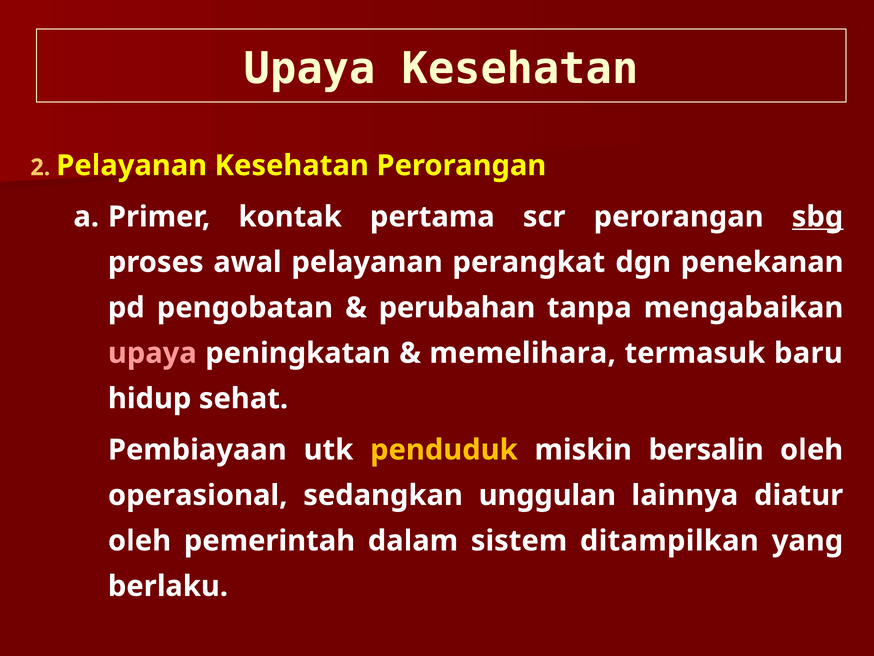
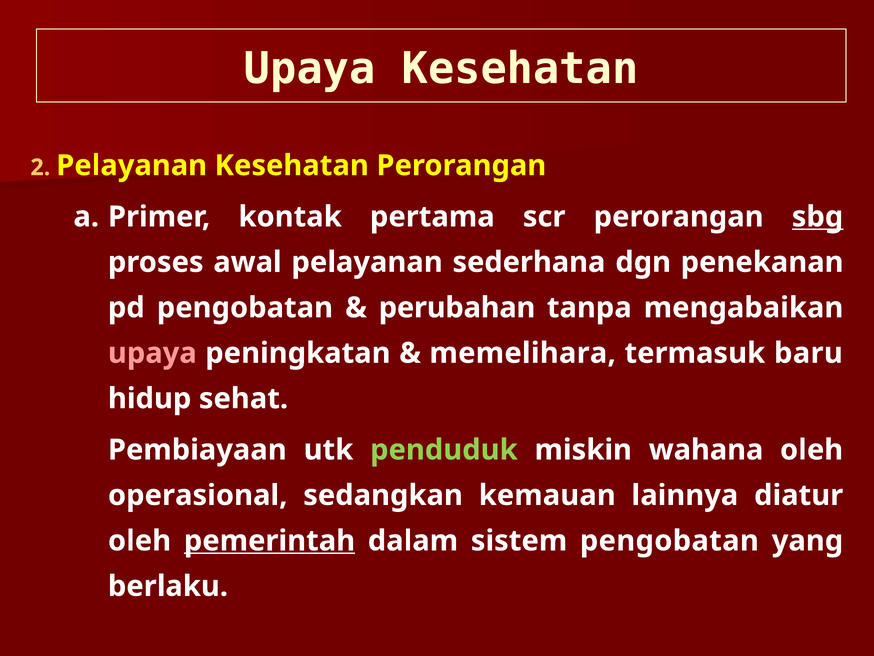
perangkat: perangkat -> sederhana
penduduk colour: yellow -> light green
bersalin: bersalin -> wahana
unggulan: unggulan -> kemauan
pemerintah underline: none -> present
sistem ditampilkan: ditampilkan -> pengobatan
